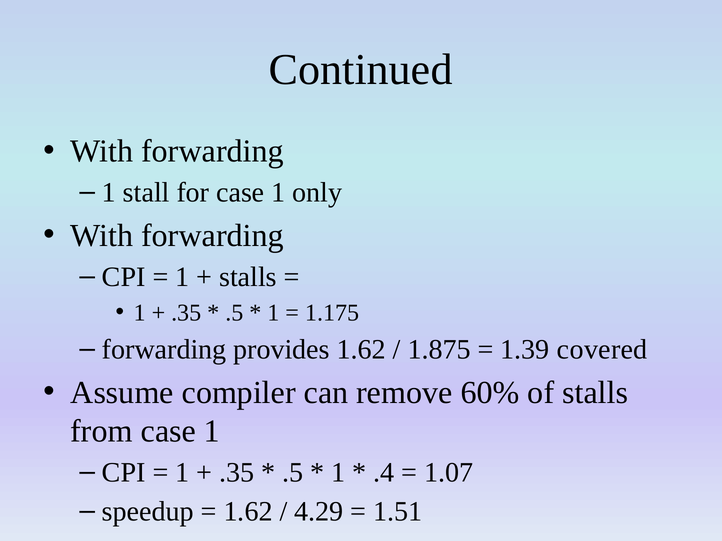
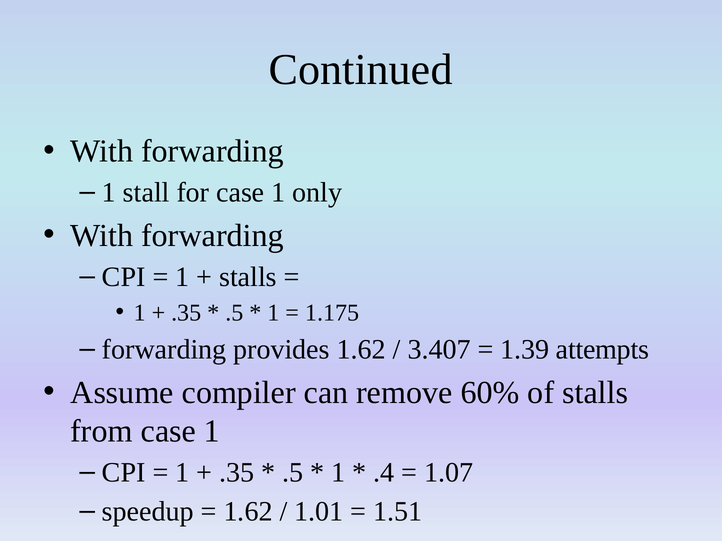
1.875: 1.875 -> 3.407
covered: covered -> attempts
4.29: 4.29 -> 1.01
